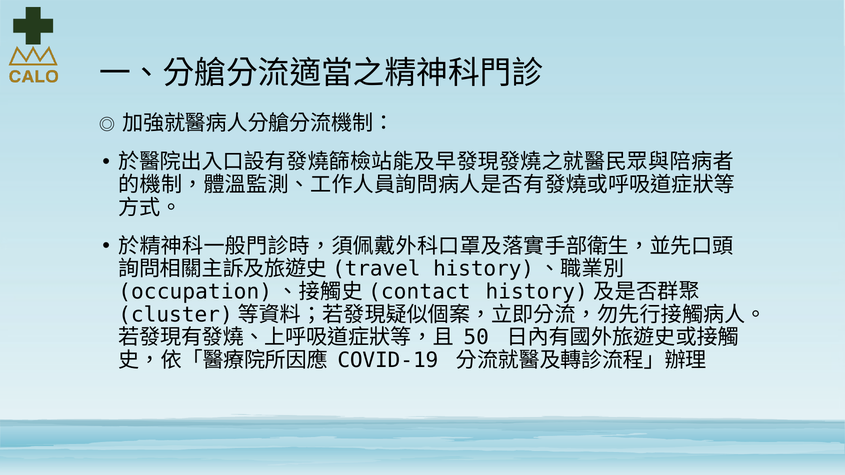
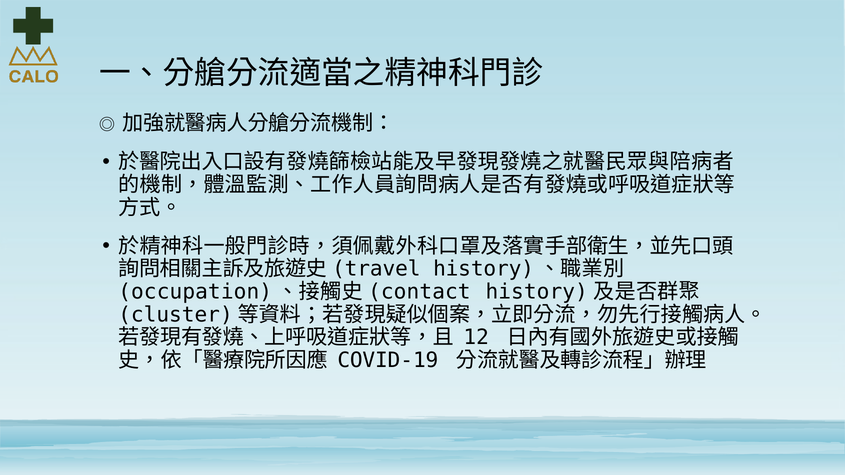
50: 50 -> 12
